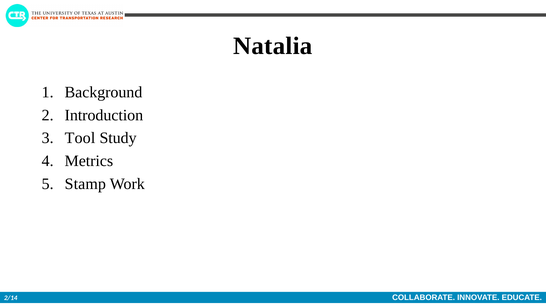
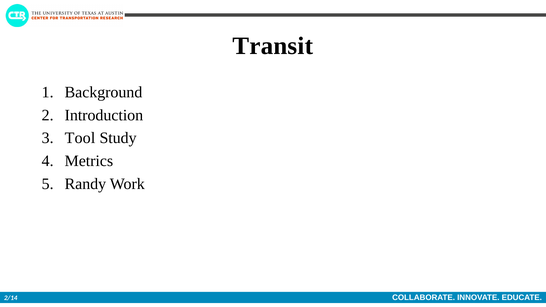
Natalia: Natalia -> Transit
Stamp: Stamp -> Randy
